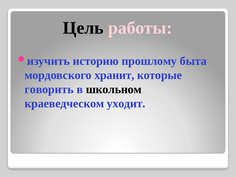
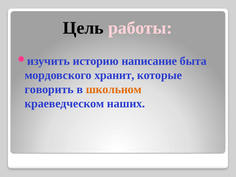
прошлому: прошлому -> написание
школьном colour: black -> orange
уходит: уходит -> наших
